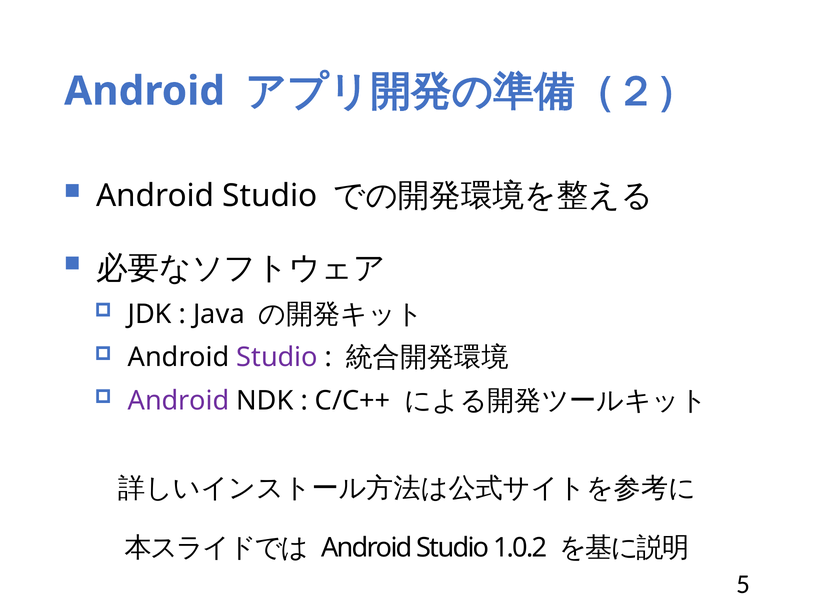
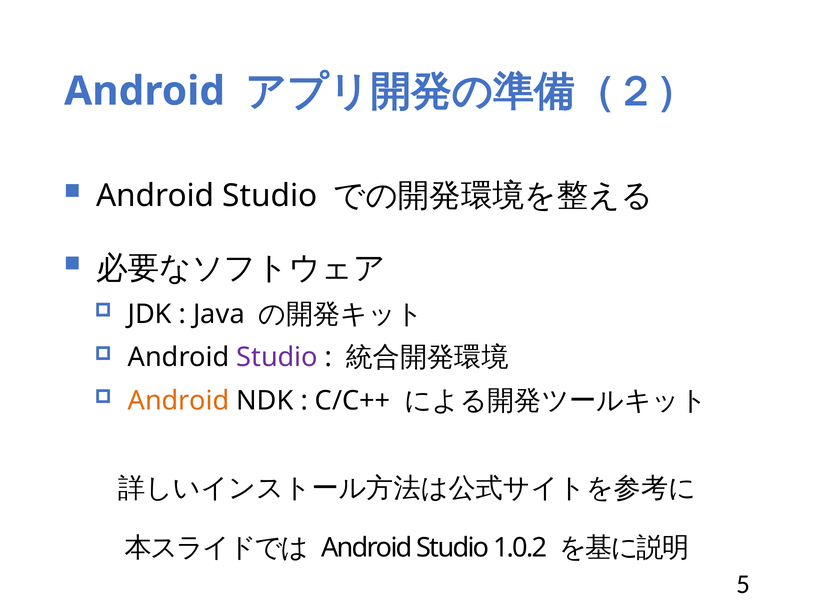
Android at (179, 400) colour: purple -> orange
